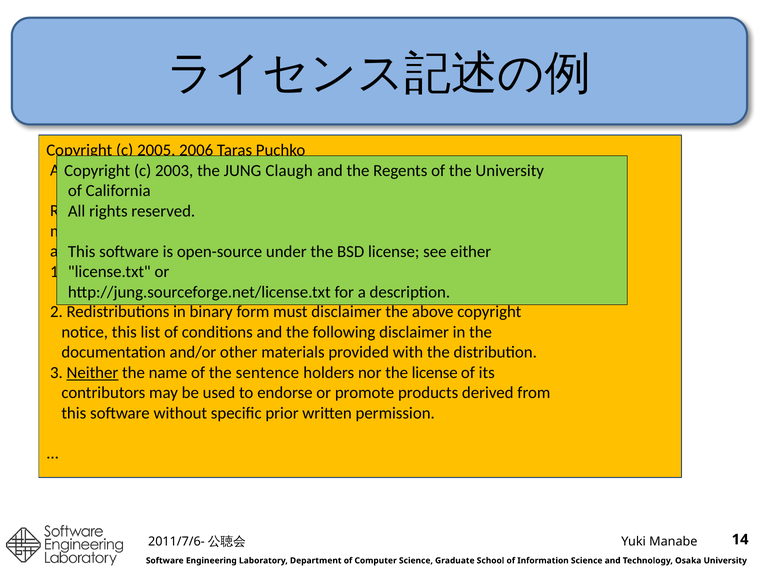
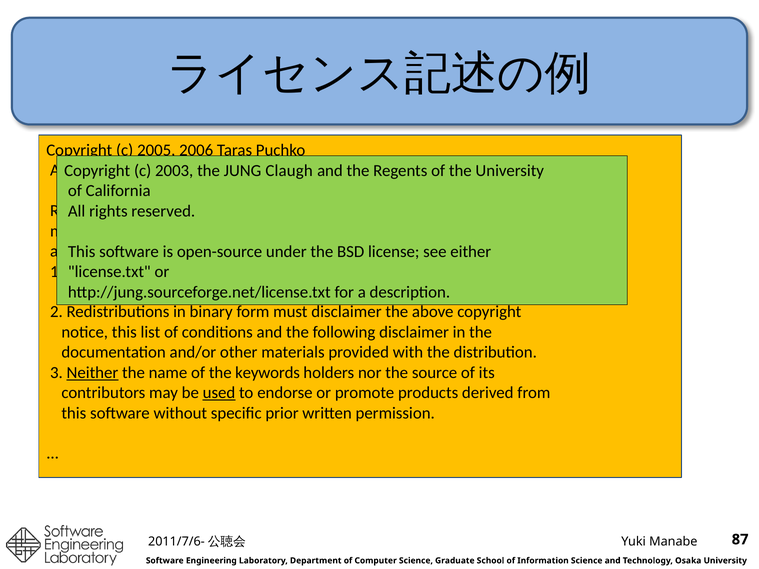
sentence: sentence -> keywords
the license: license -> source
used underline: none -> present
14: 14 -> 87
